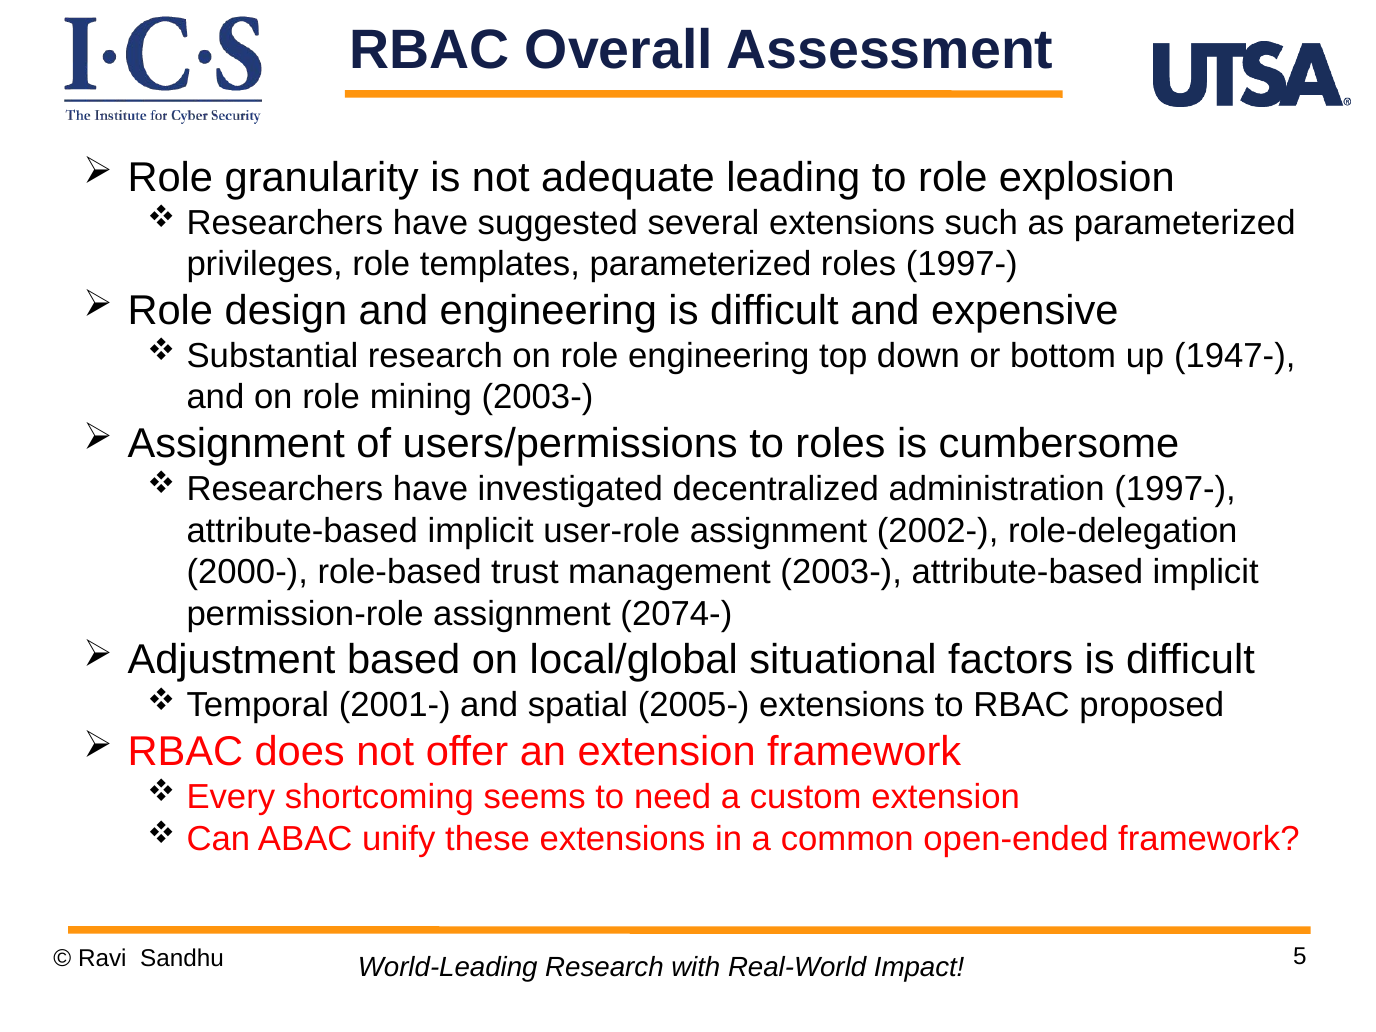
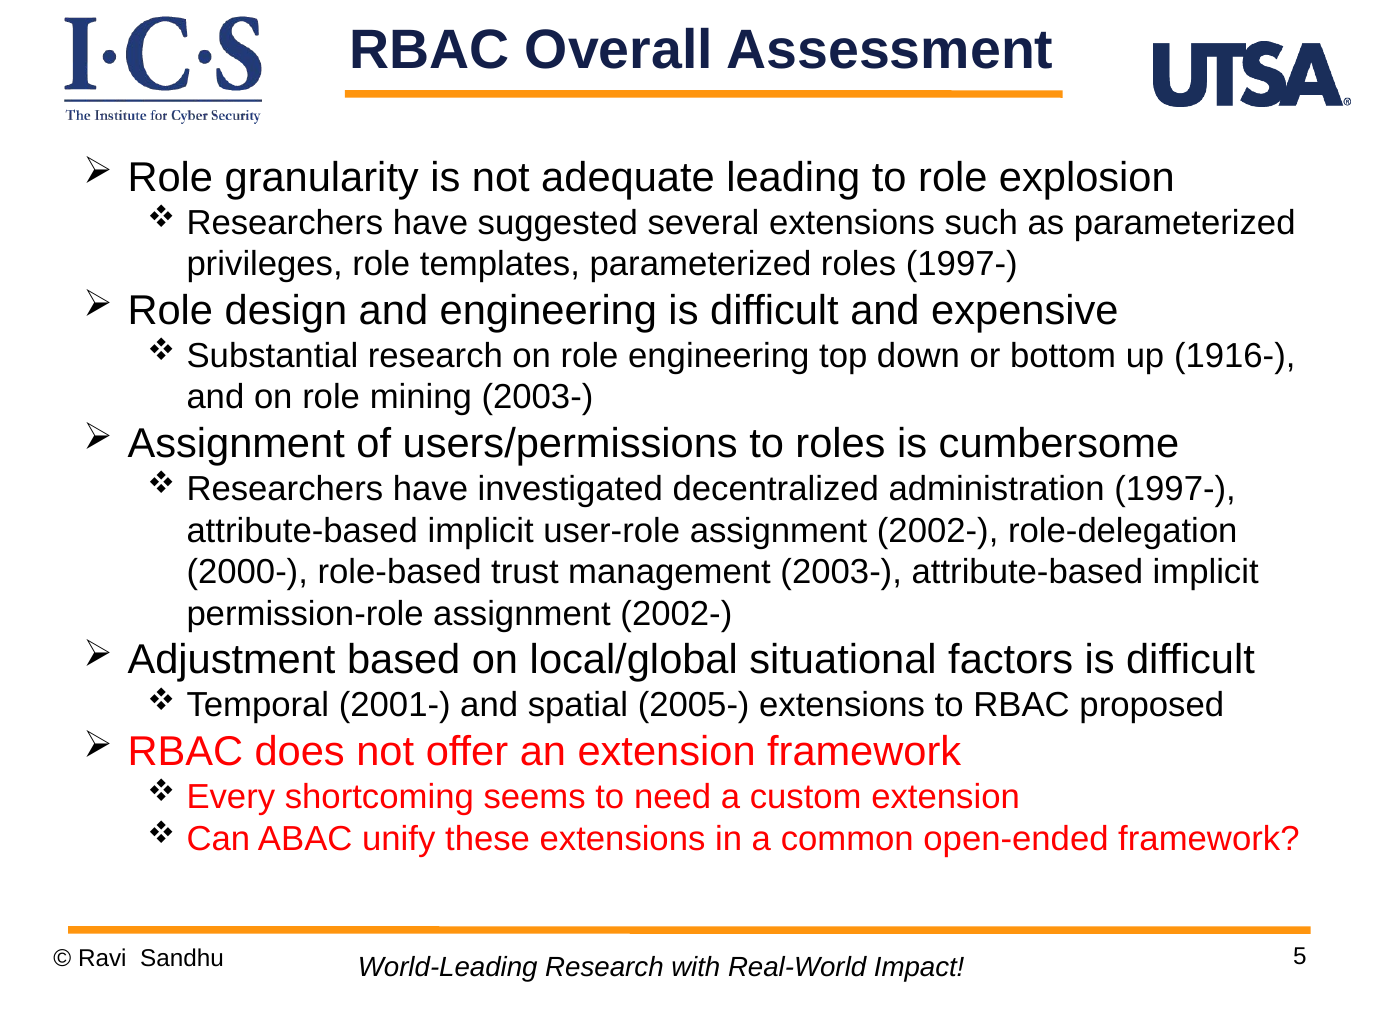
1947-: 1947- -> 1916-
permission-role assignment 2074-: 2074- -> 2002-
